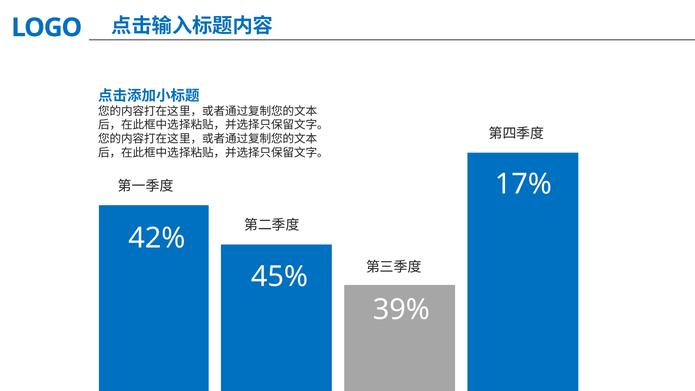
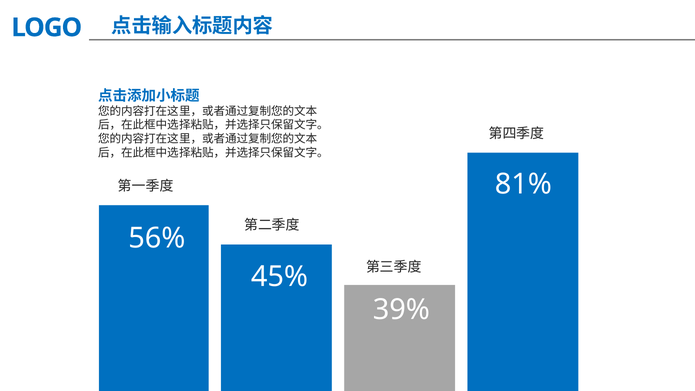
17%: 17% -> 81%
42%: 42% -> 56%
